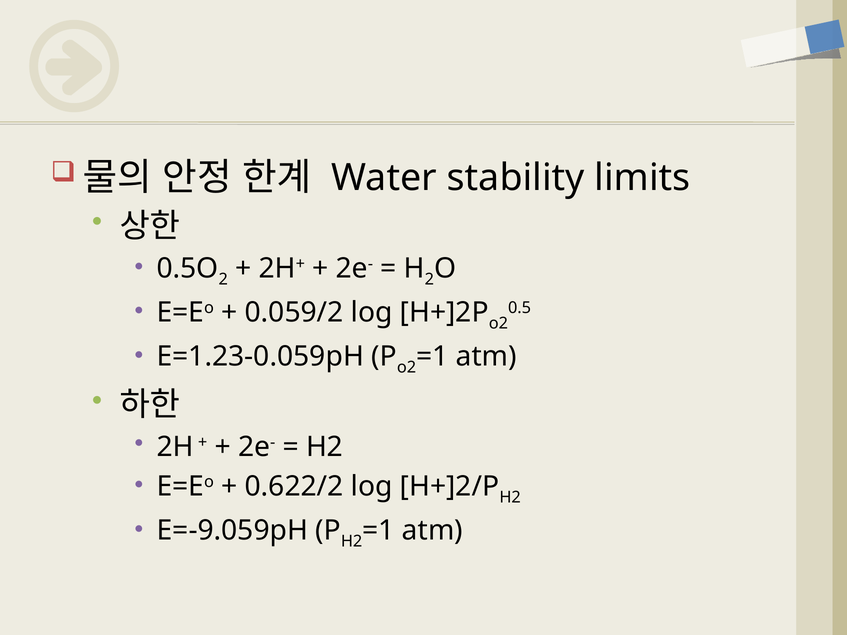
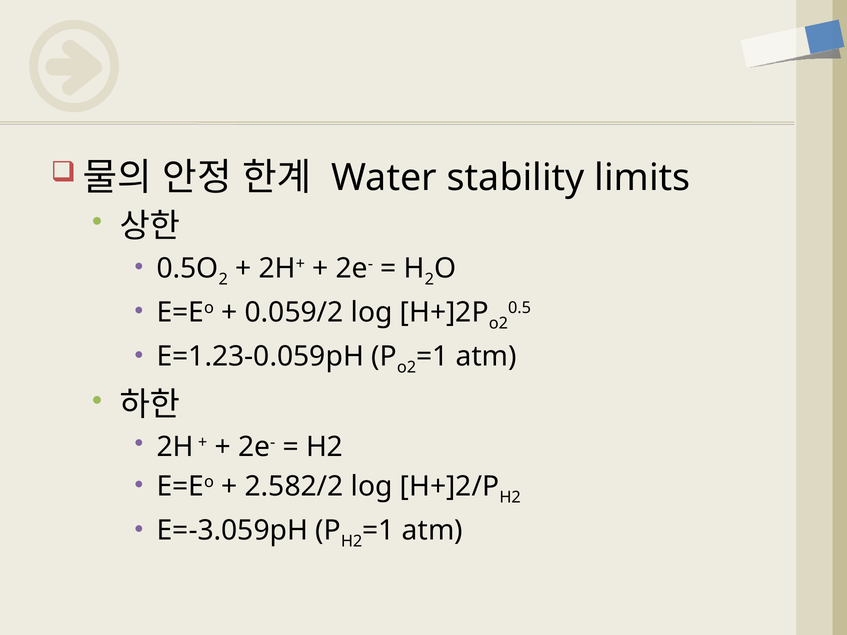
0.622/2: 0.622/2 -> 2.582/2
E=-9.059pH: E=-9.059pH -> E=-3.059pH
